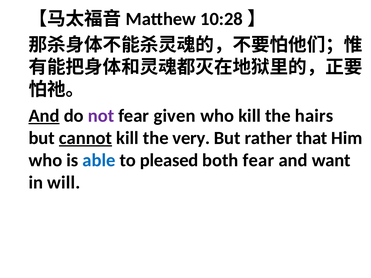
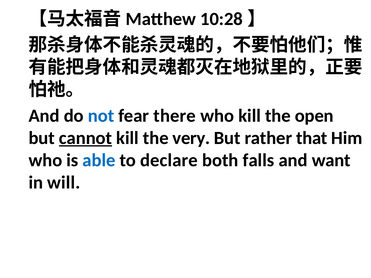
And at (44, 116) underline: present -> none
not colour: purple -> blue
given: given -> there
hairs: hairs -> open
pleased: pleased -> declare
both fear: fear -> falls
